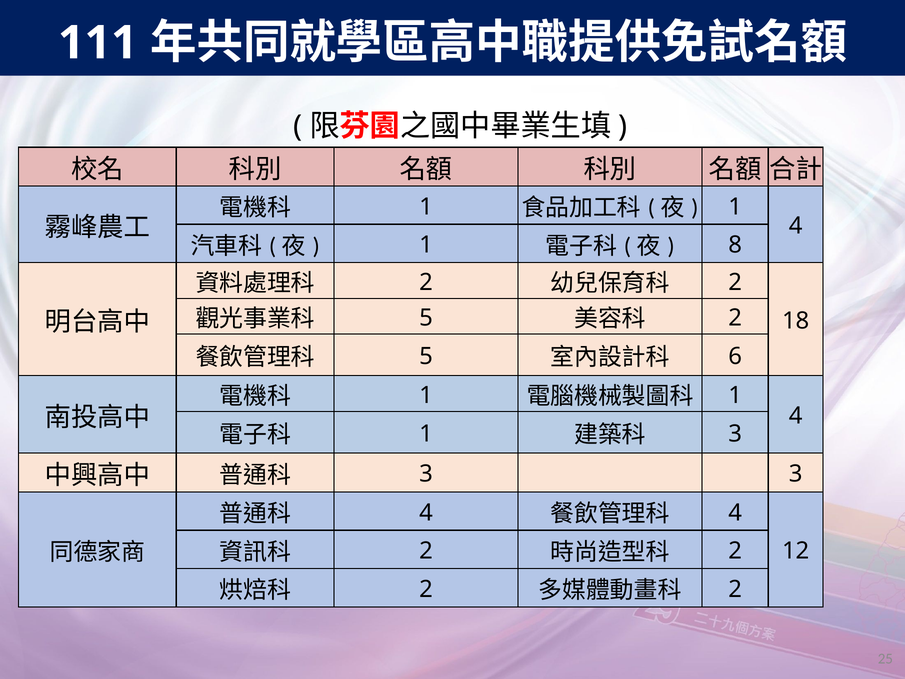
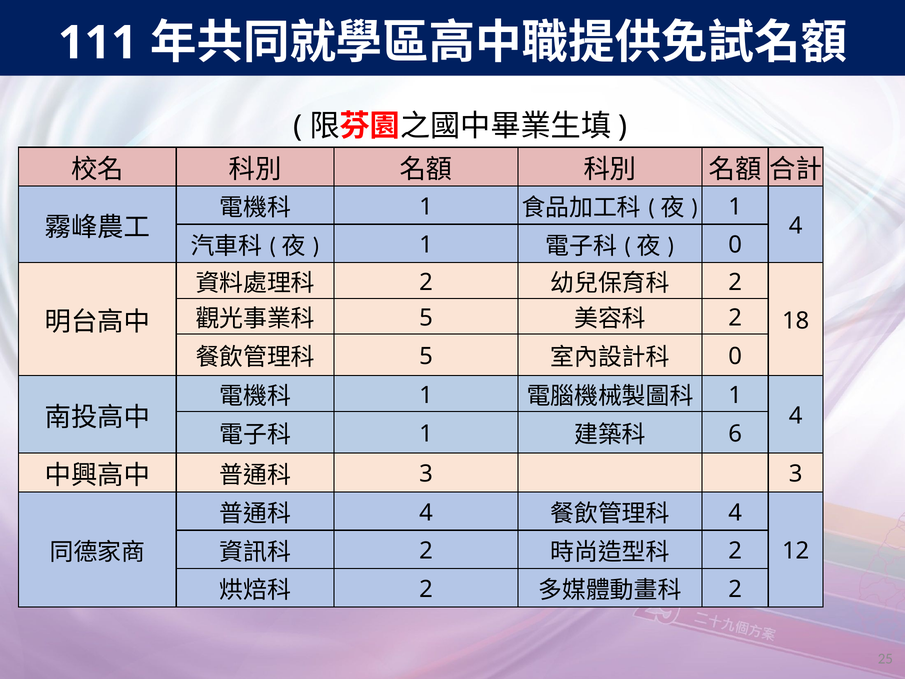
8 at (735, 245): 8 -> 0
6 at (735, 356): 6 -> 0
3 at (735, 434): 3 -> 6
